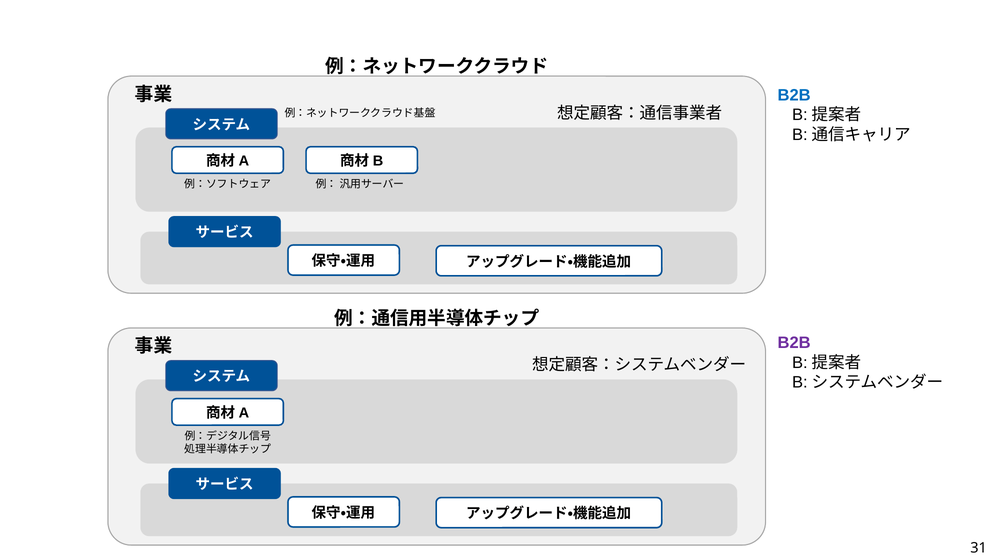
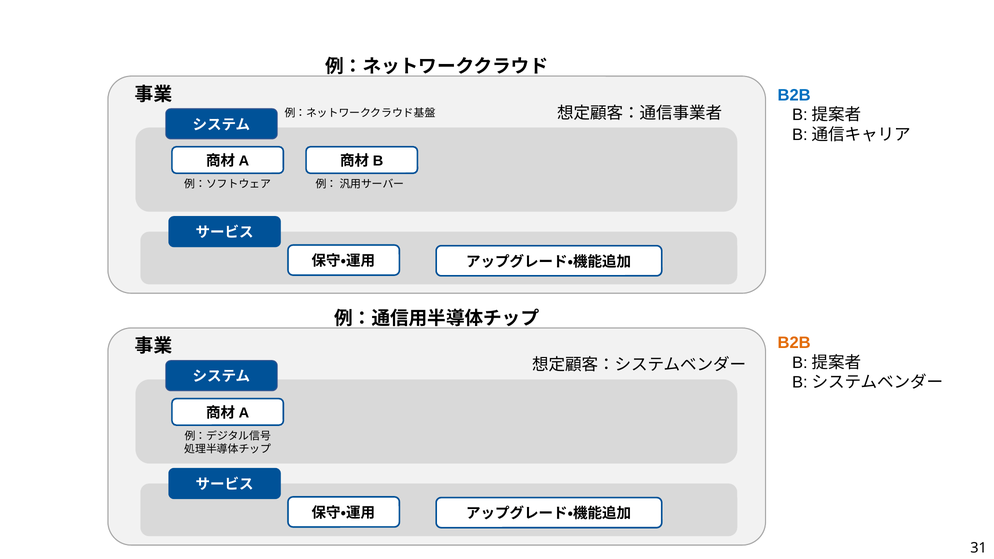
B2B at (794, 343) colour: purple -> orange
